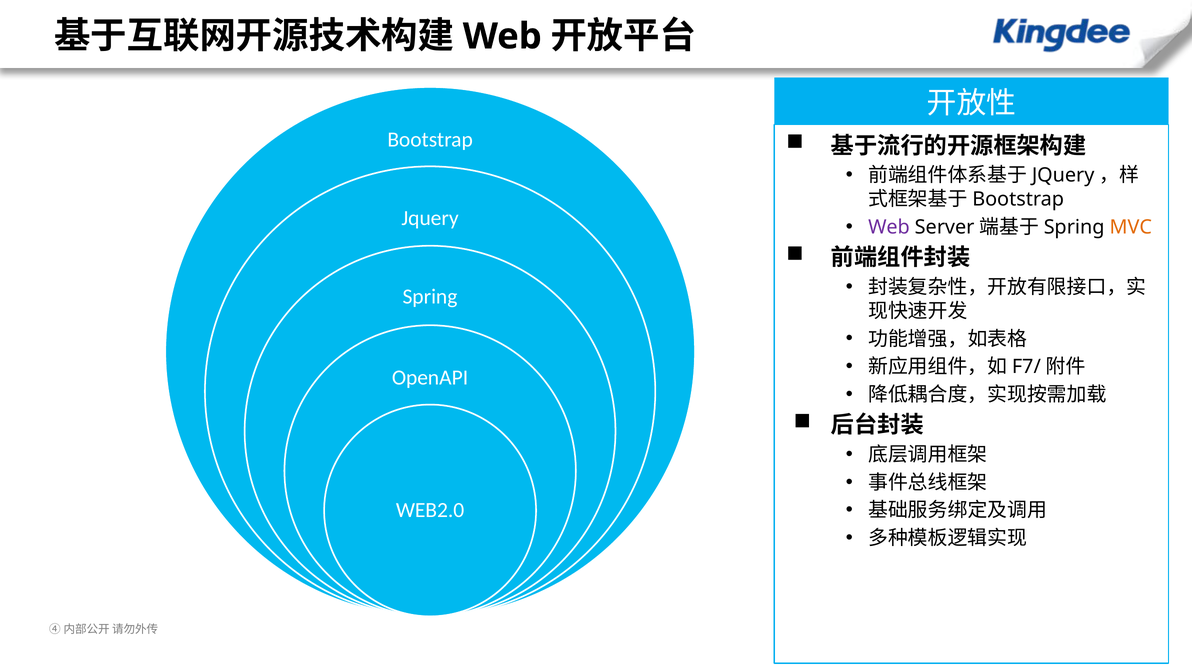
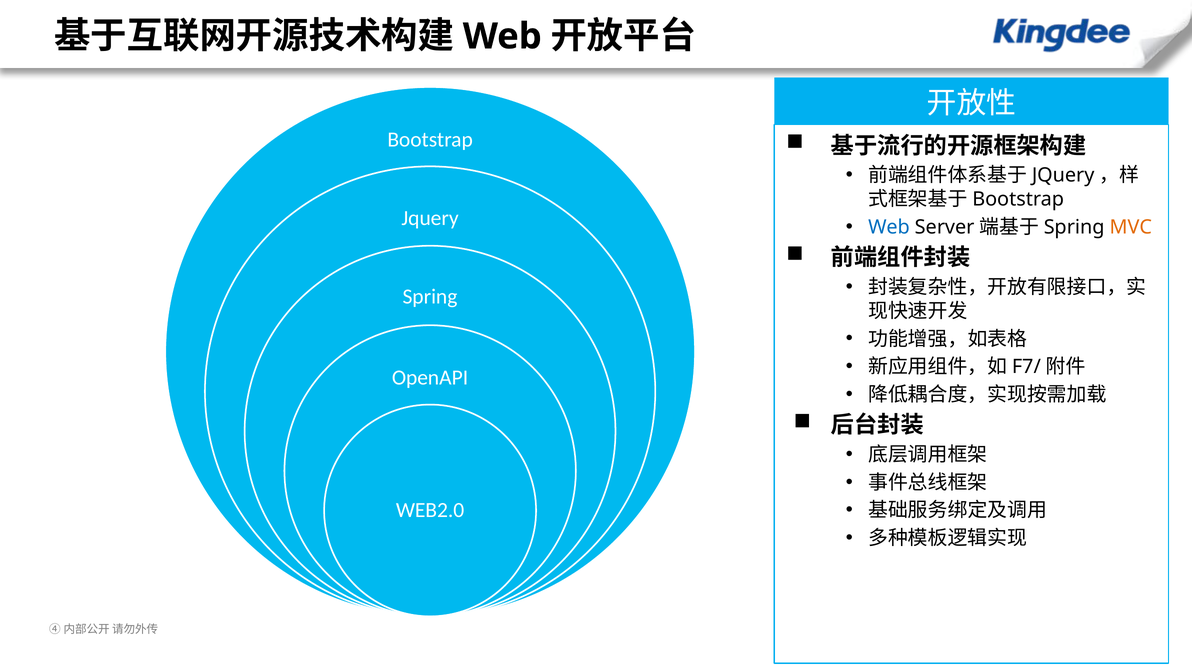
Web at (889, 227) colour: purple -> blue
